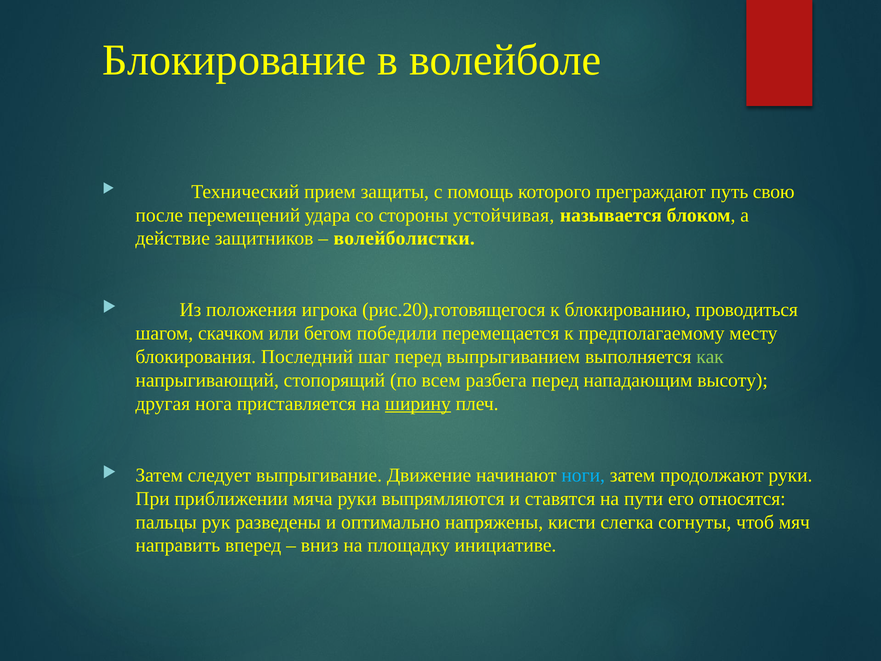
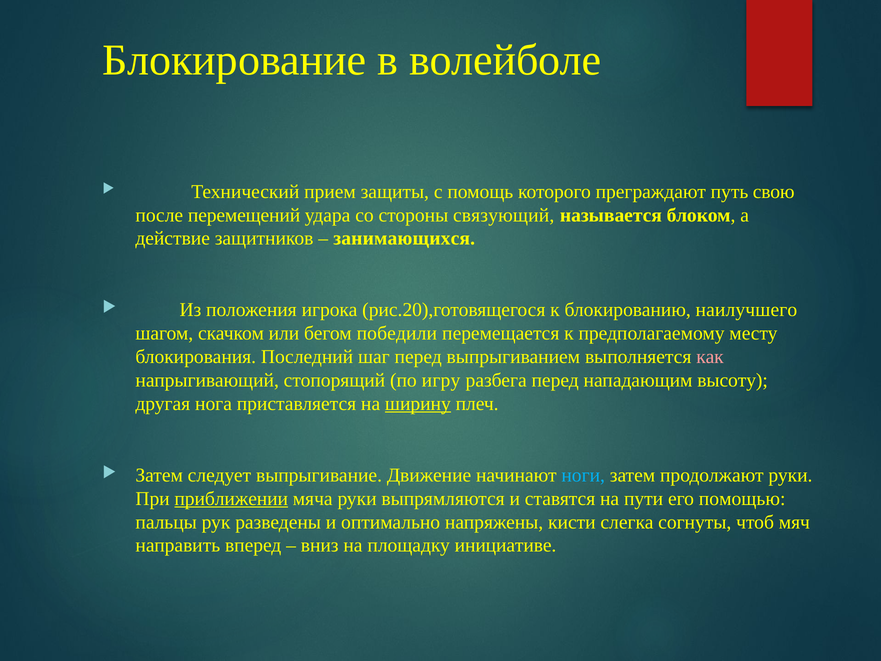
устойчивая: устойчивая -> связующий
волейболистки: волейболистки -> занимающихся
проводиться: проводиться -> наилучшего
как colour: light green -> pink
всем: всем -> игру
приближении underline: none -> present
относятся: относятся -> помощью
